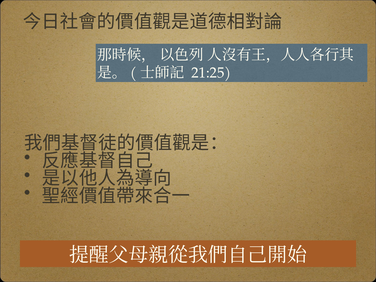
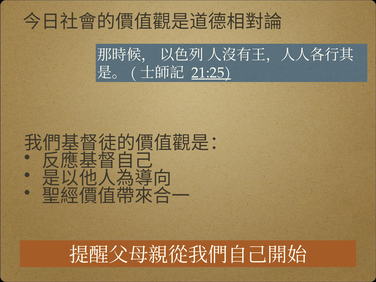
21:25 underline: none -> present
